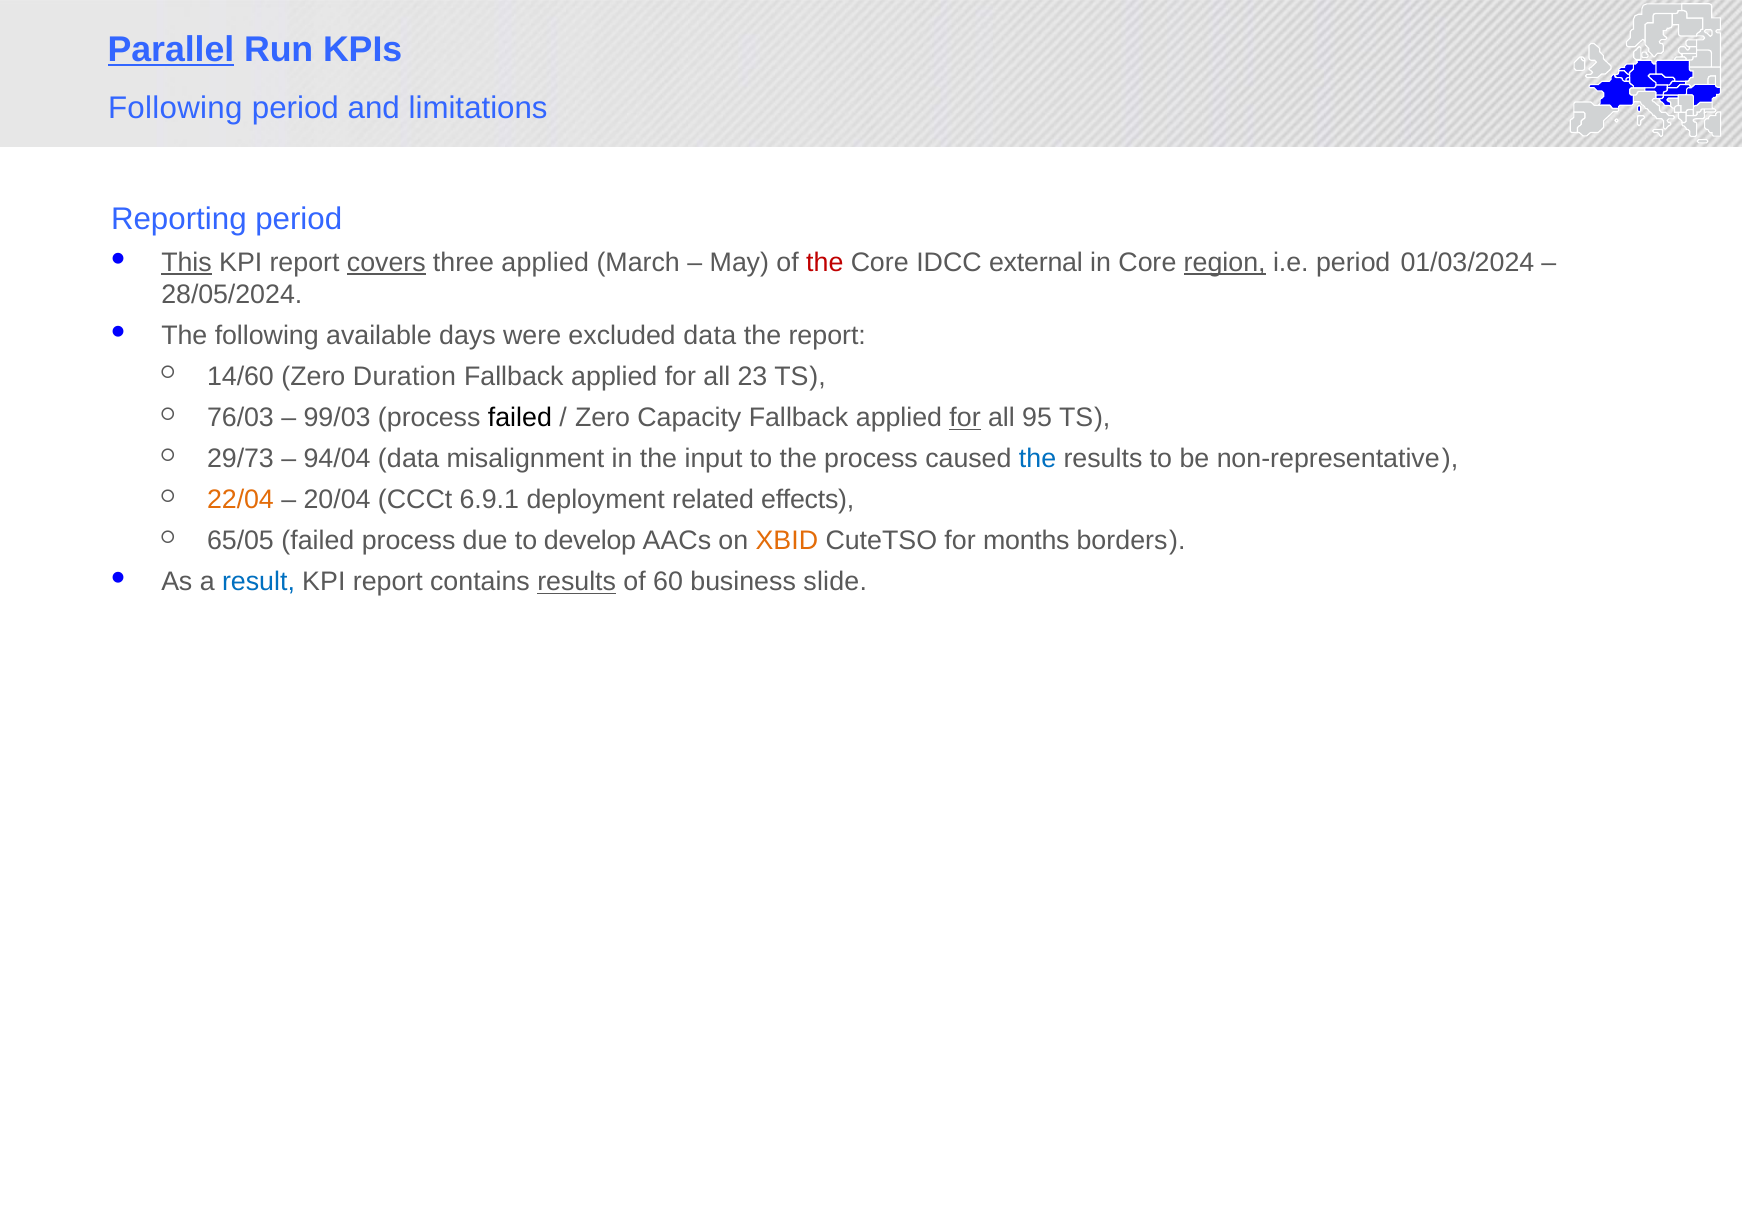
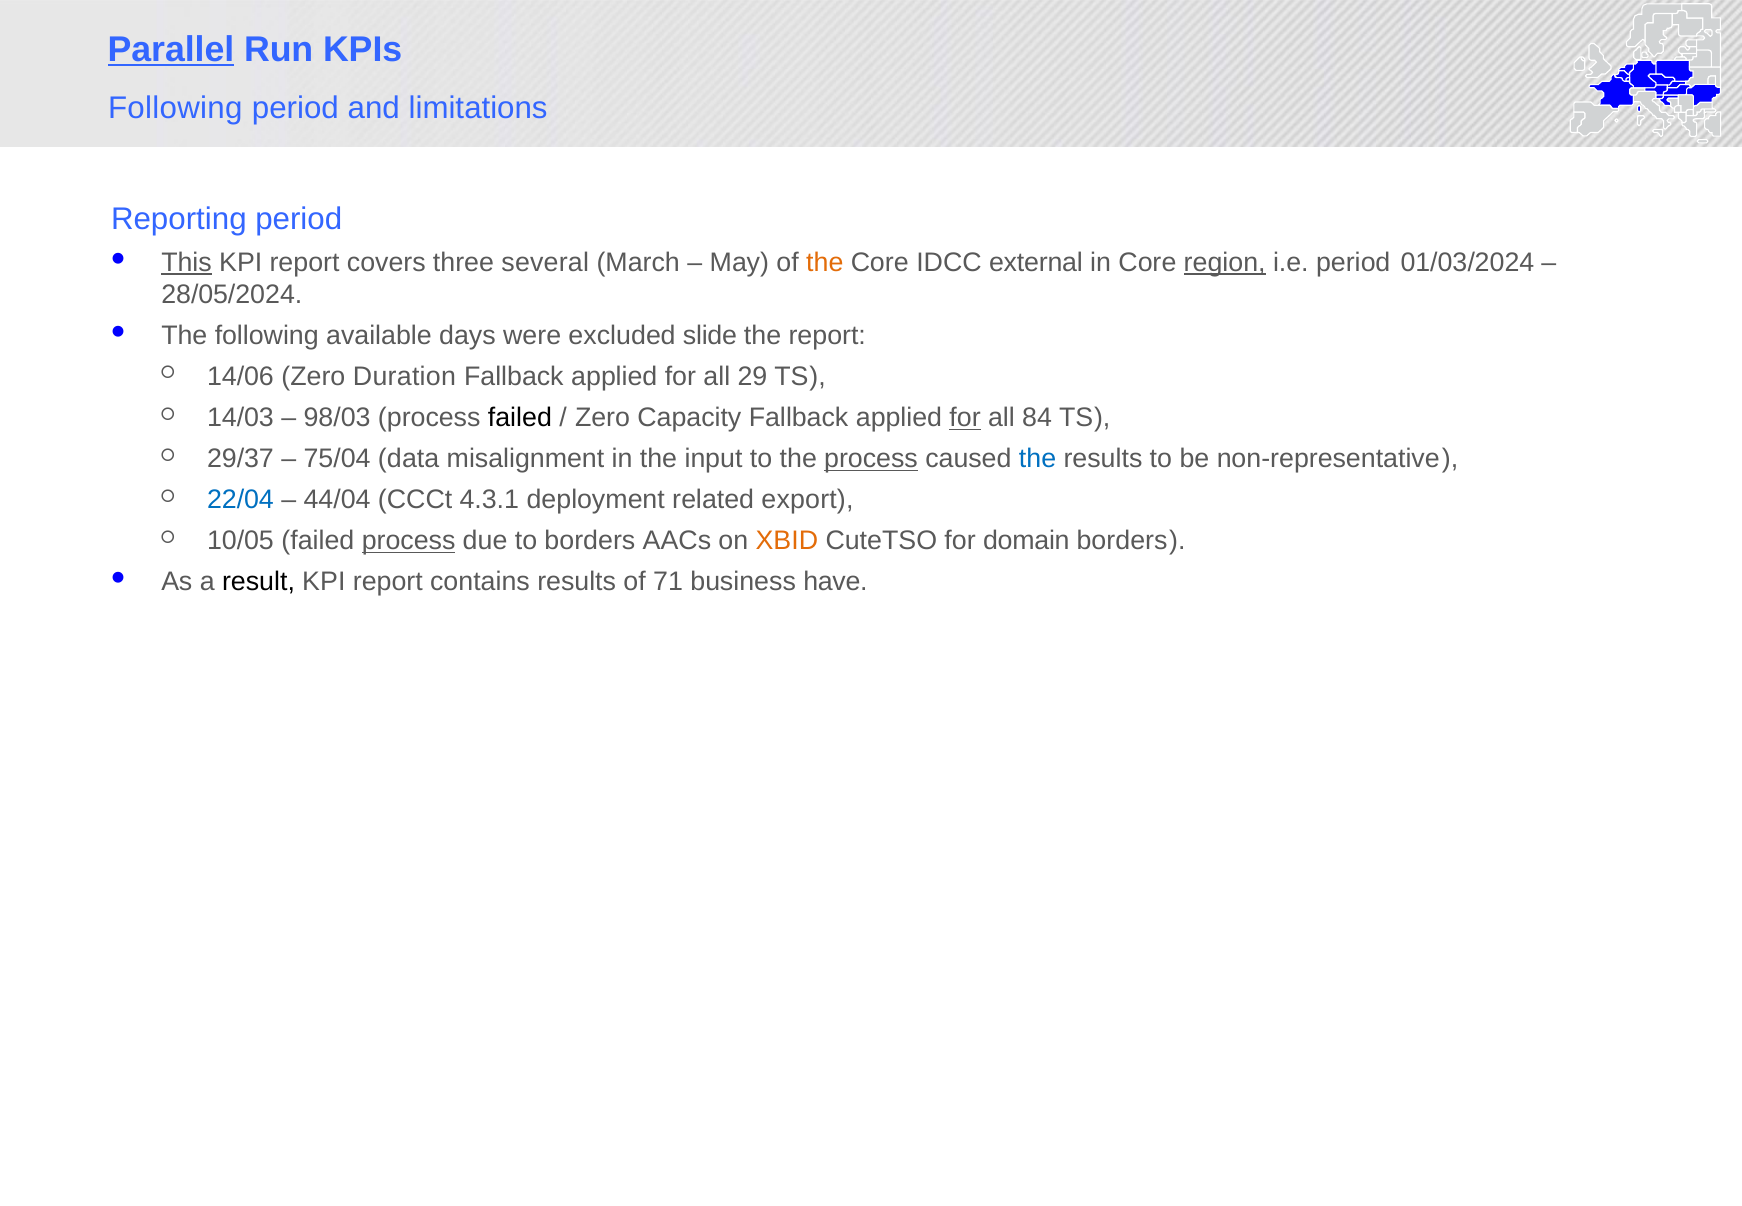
covers underline: present -> none
three applied: applied -> several
the at (825, 262) colour: red -> orange
excluded data: data -> slide
14/60: 14/60 -> 14/06
23: 23 -> 29
76/03: 76/03 -> 14/03
99/03: 99/03 -> 98/03
95: 95 -> 84
29/73: 29/73 -> 29/37
94/04: 94/04 -> 75/04
process at (871, 459) underline: none -> present
22/04 colour: orange -> blue
20/04: 20/04 -> 44/04
6.9.1: 6.9.1 -> 4.3.1
effects: effects -> export
65/05: 65/05 -> 10/05
process at (409, 541) underline: none -> present
to develop: develop -> borders
months: months -> domain
result colour: blue -> black
results at (577, 582) underline: present -> none
60: 60 -> 71
slide: slide -> have
